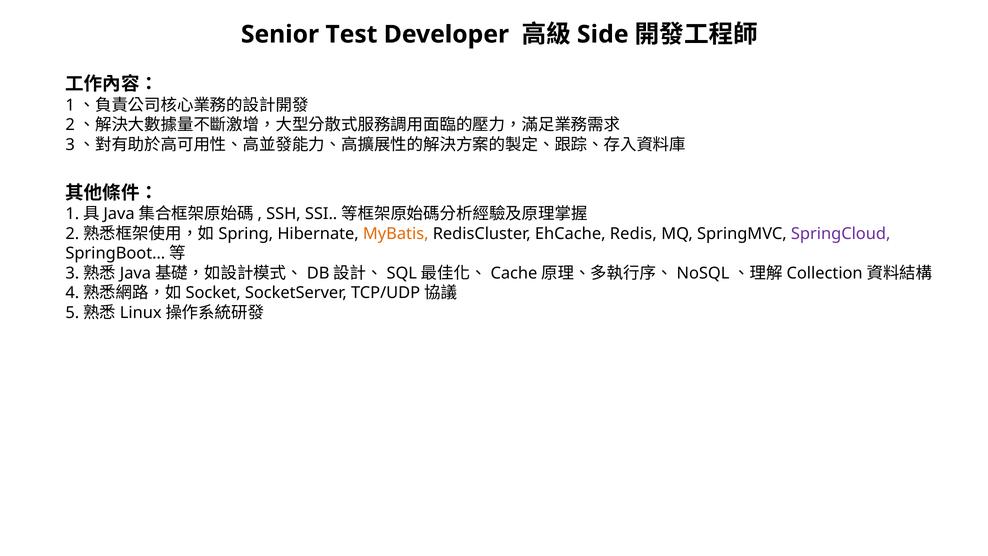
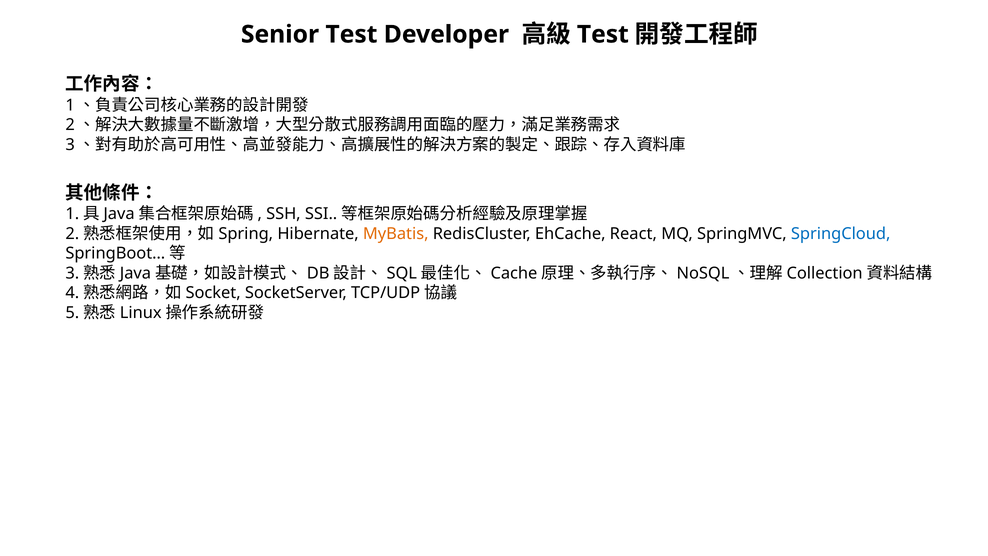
Side at (603, 34): Side -> Test
Redis: Redis -> React
SpringCloud colour: purple -> blue
